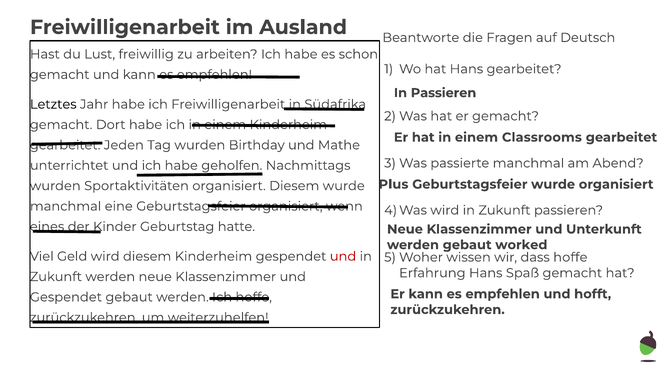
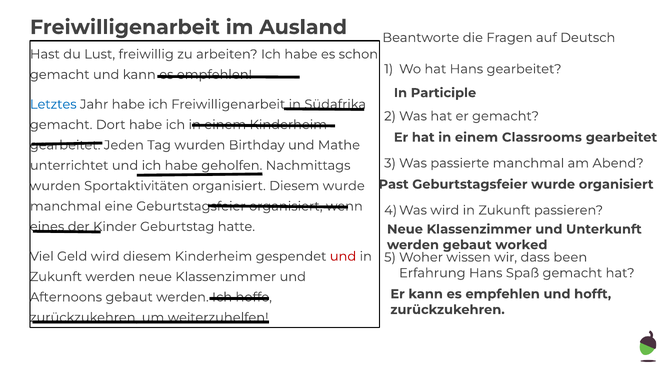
In Passieren: Passieren -> Participle
Letztes colour: black -> blue
Plus: Plus -> Past
dass hoffe: hoffe -> been
Gespendet at (66, 297): Gespendet -> Afternoons
